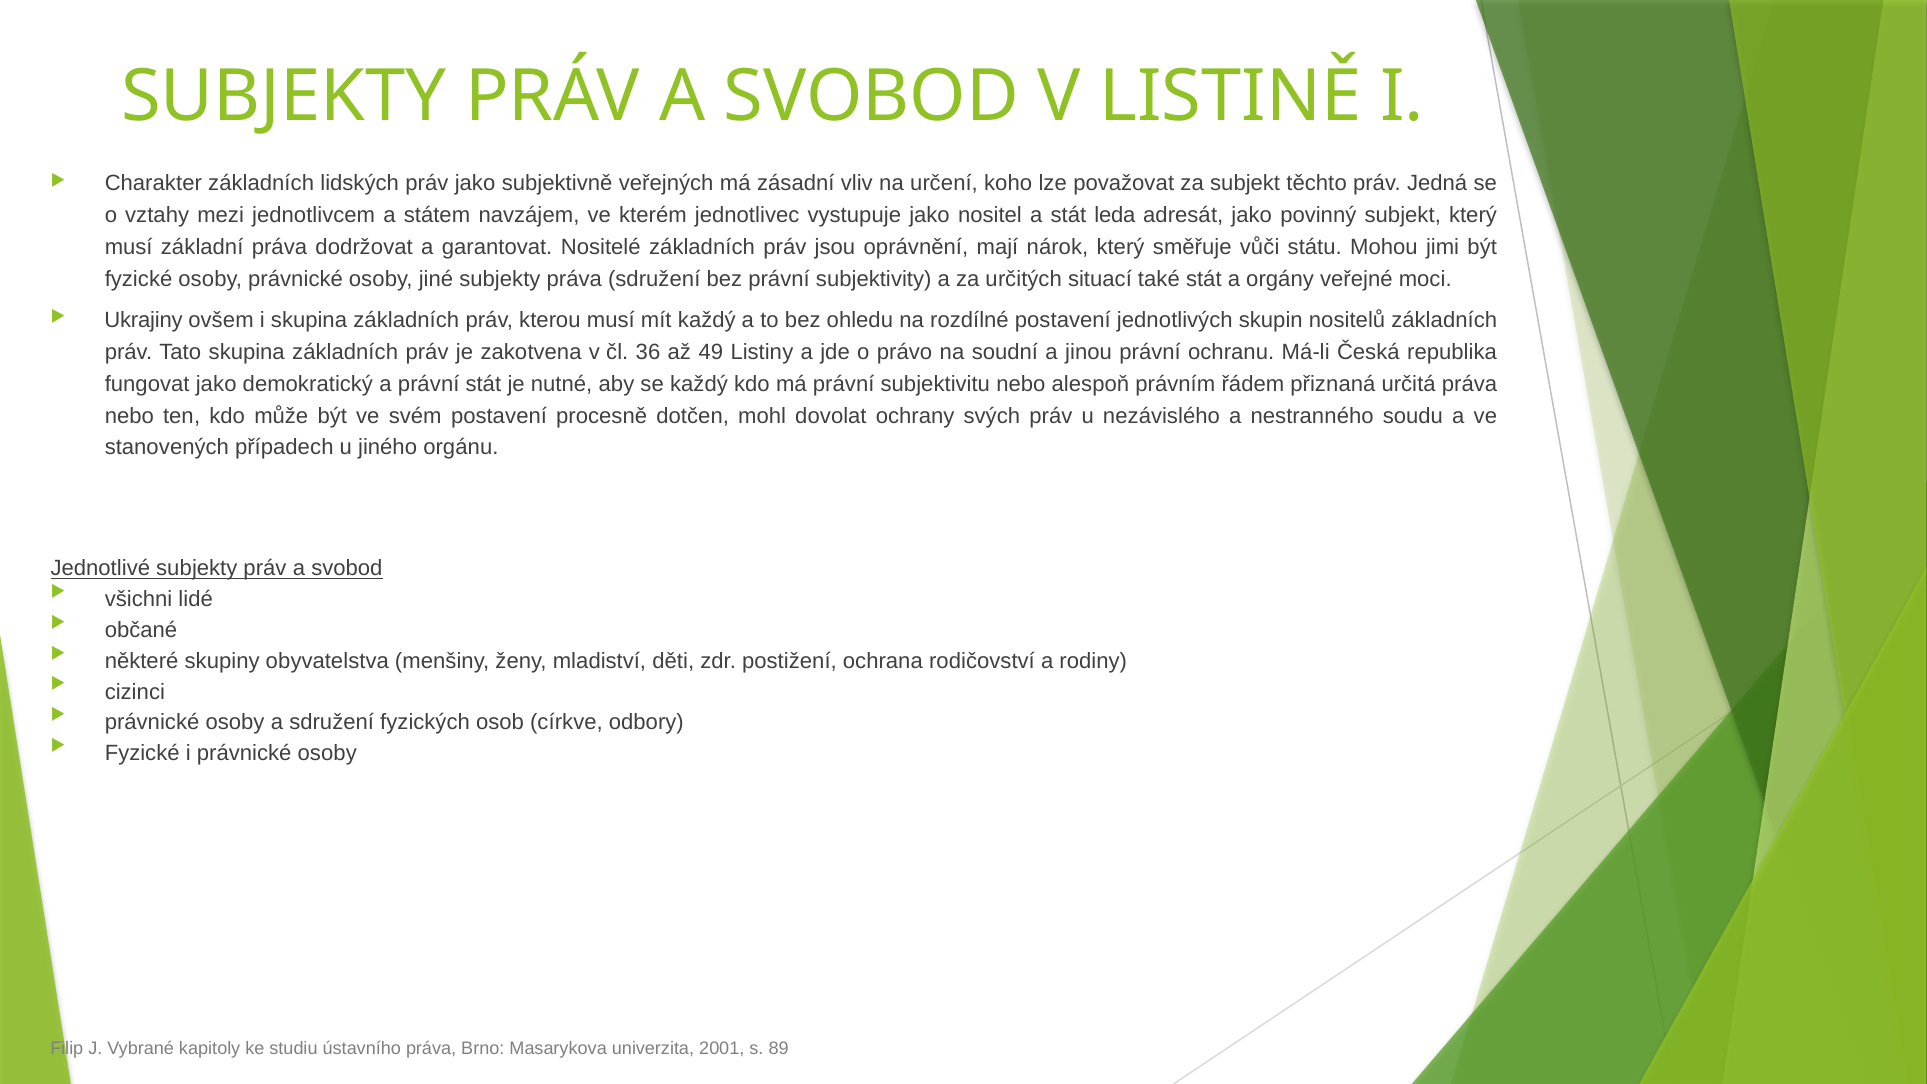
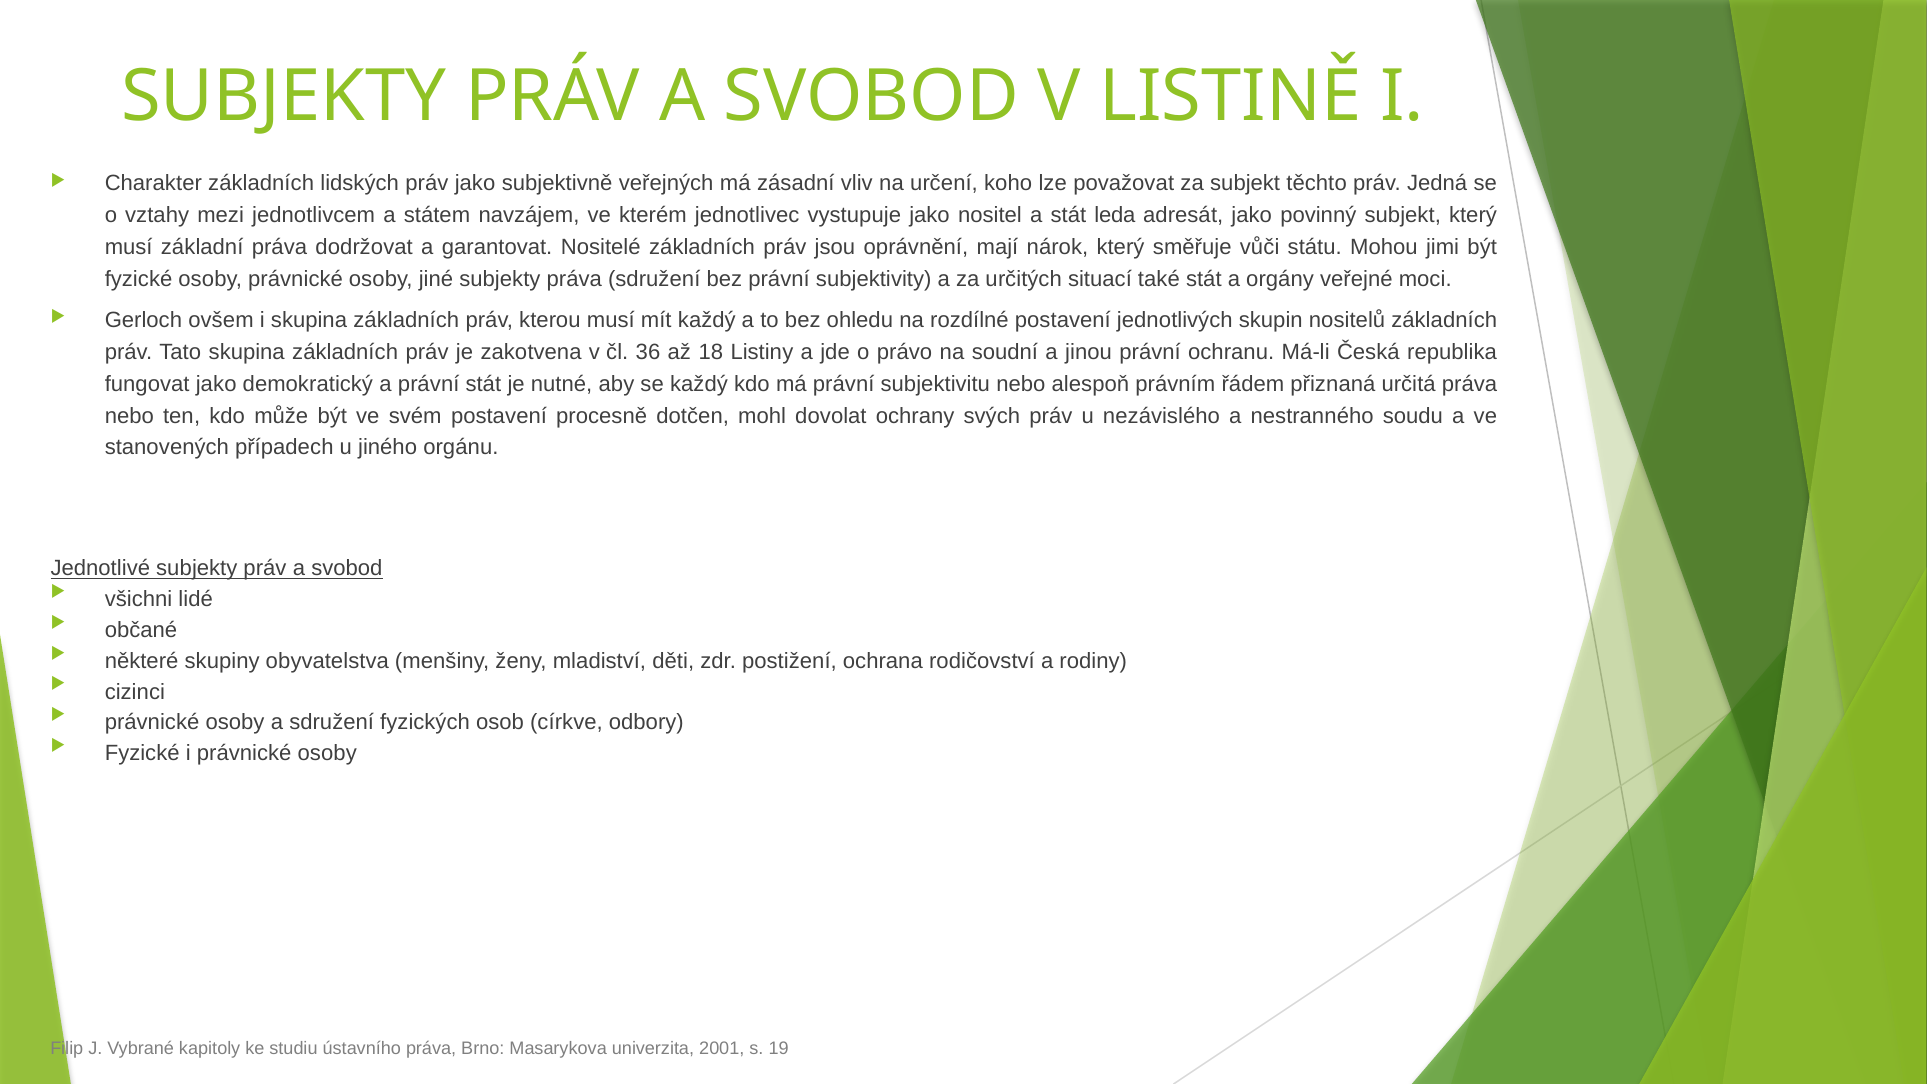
Ukrajiny: Ukrajiny -> Gerloch
49: 49 -> 18
89: 89 -> 19
